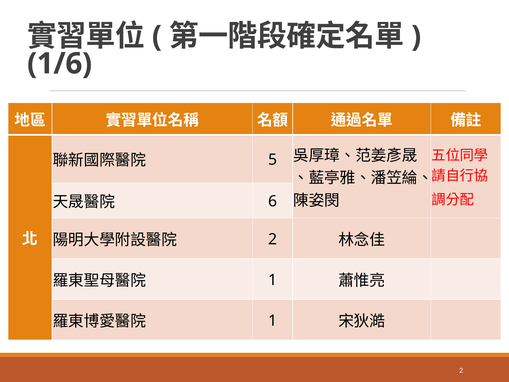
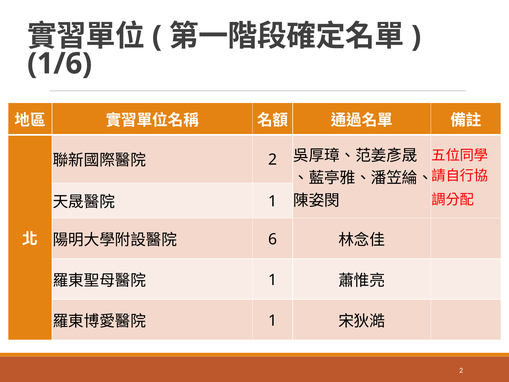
5 at (273, 160): 5 -> 2
6 at (273, 201): 6 -> 1
2 at (273, 239): 2 -> 6
